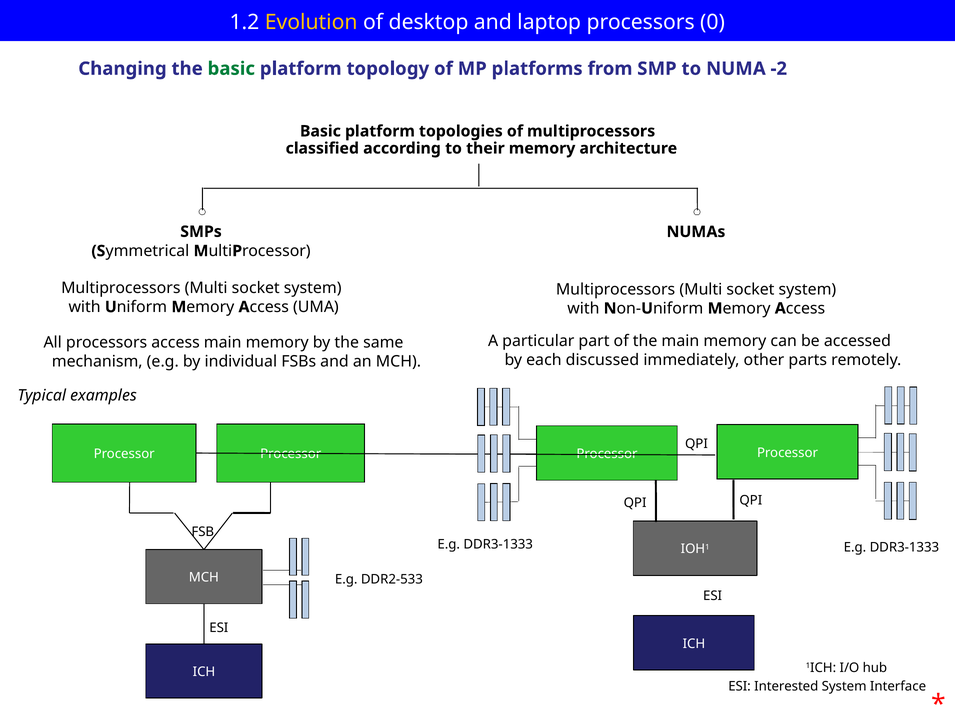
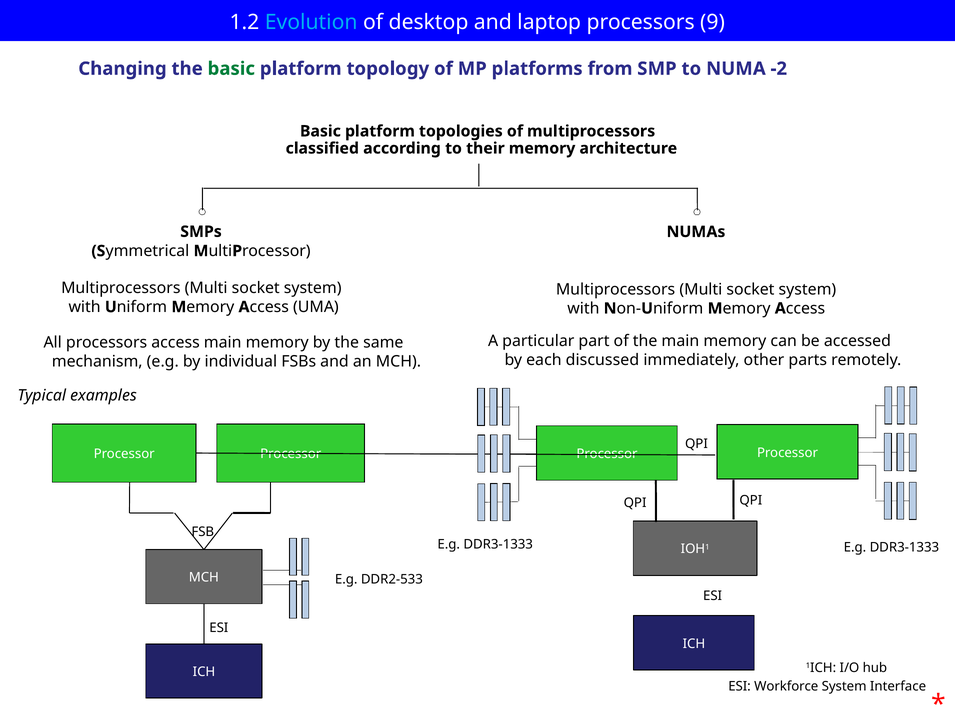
Evolution colour: yellow -> light blue
0: 0 -> 9
Interested: Interested -> Workforce
